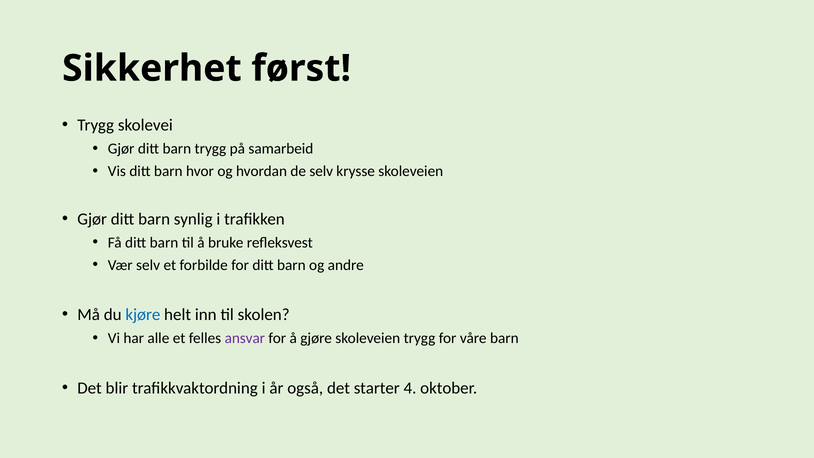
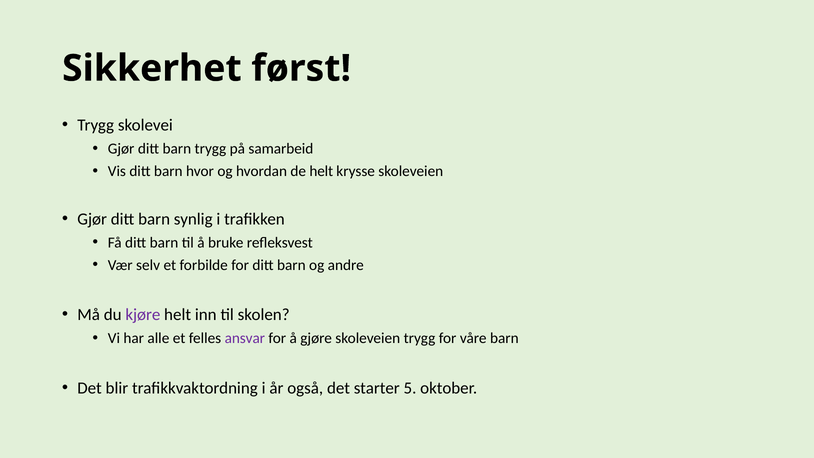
de selv: selv -> helt
kjøre colour: blue -> purple
4: 4 -> 5
